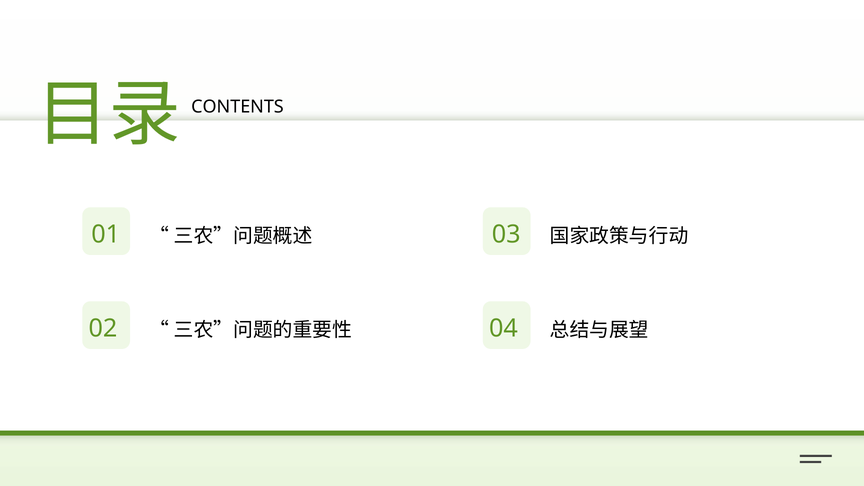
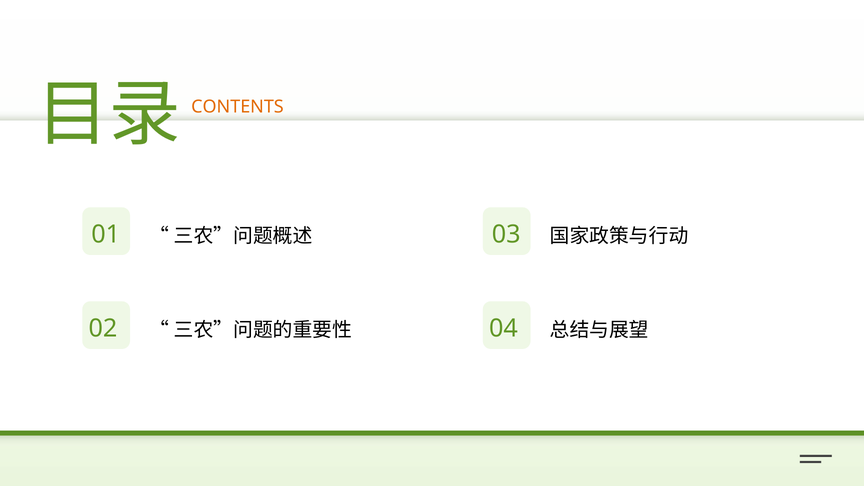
CONTENTS colour: black -> orange
